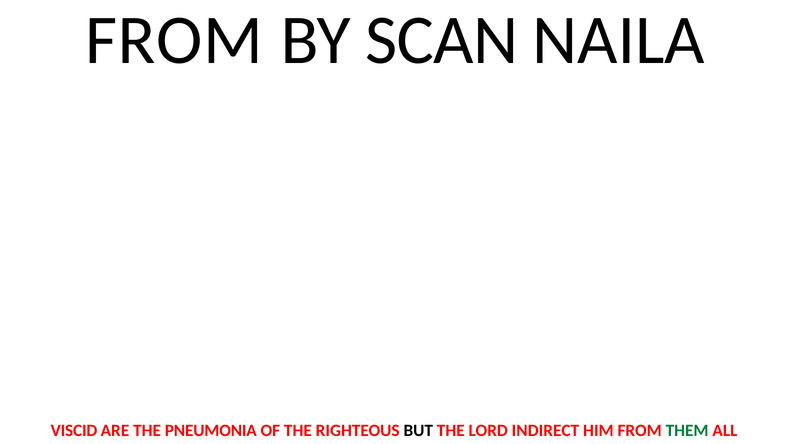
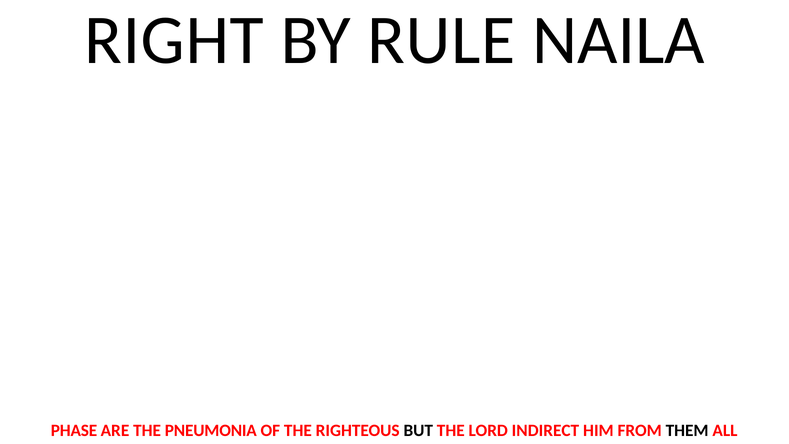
FROM at (174, 40): FROM -> RIGHT
SCAN: SCAN -> RULE
VISCID: VISCID -> PHASE
THEM colour: green -> black
